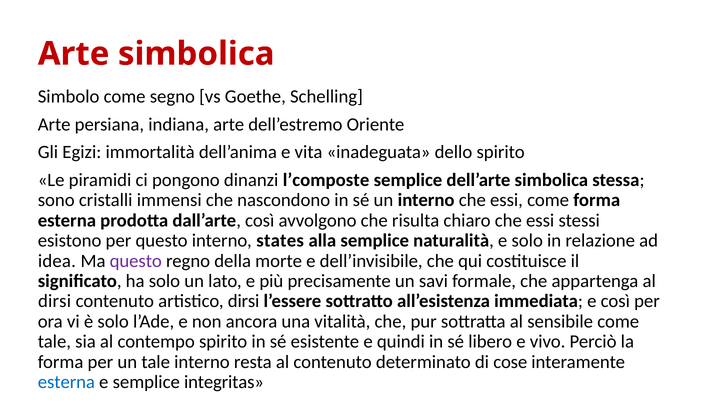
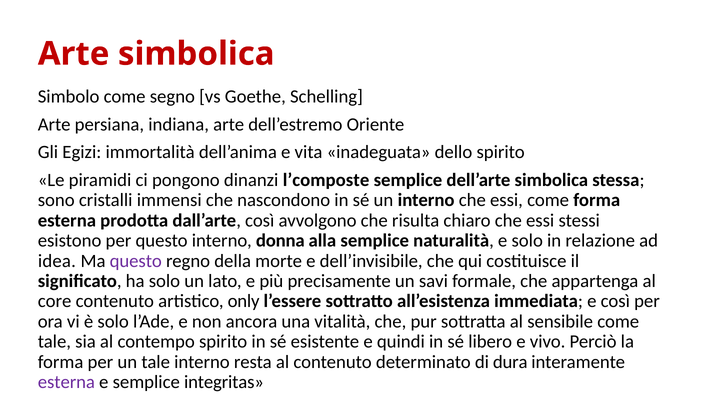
states: states -> donna
dirsi at (55, 301): dirsi -> core
artistico dirsi: dirsi -> only
cose: cose -> dura
esterna at (66, 382) colour: blue -> purple
